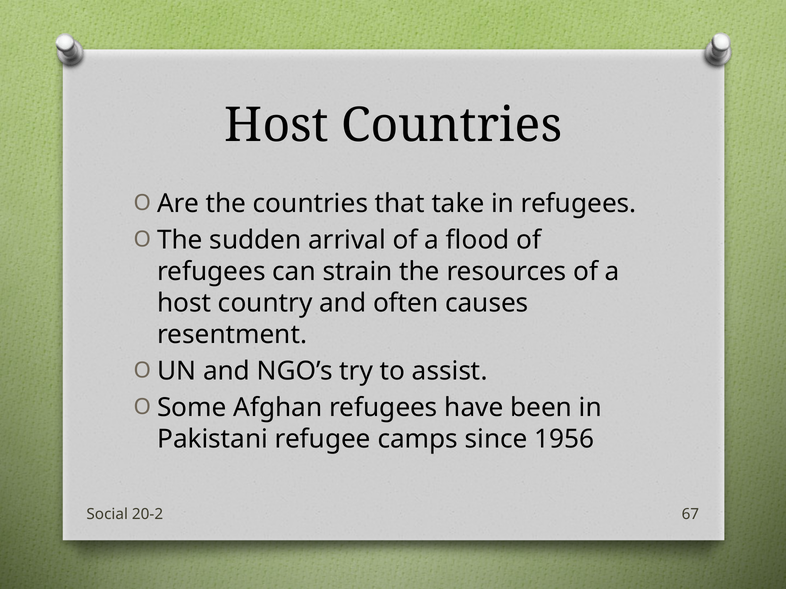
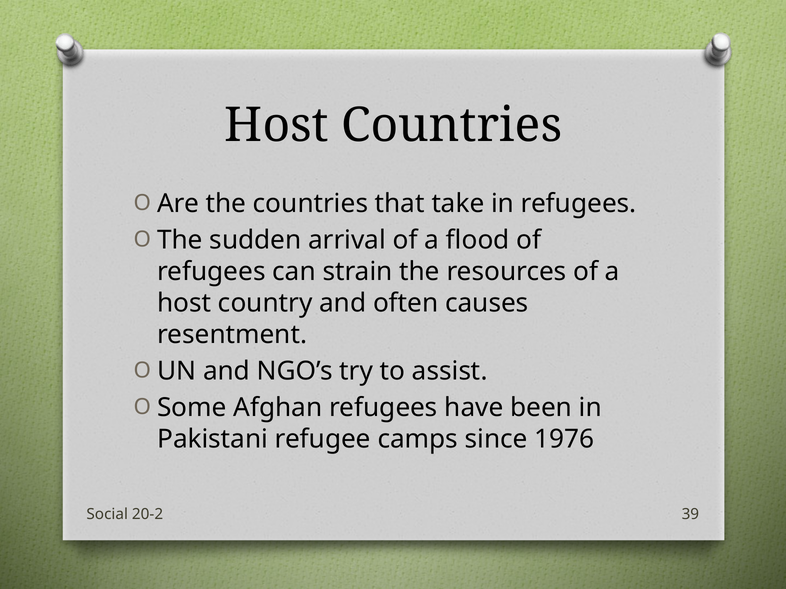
1956: 1956 -> 1976
67: 67 -> 39
